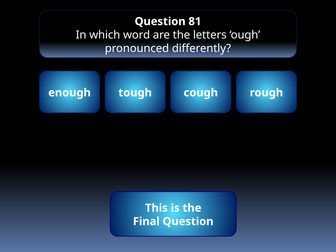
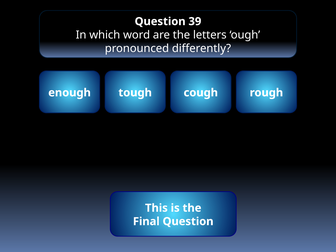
81: 81 -> 39
